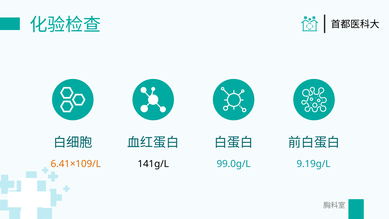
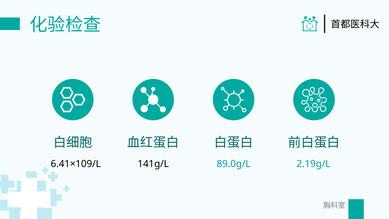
6.41×109/L colour: orange -> black
99.0g/L: 99.0g/L -> 89.0g/L
9.19g/L: 9.19g/L -> 2.19g/L
